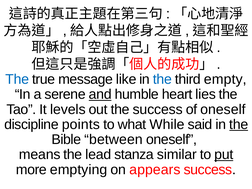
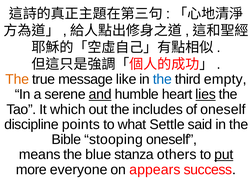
The at (17, 79) colour: blue -> orange
lies underline: none -> present
levels: levels -> which
the success: success -> includes
While: While -> Settle
the at (239, 124) underline: present -> none
between: between -> stooping
lead: lead -> blue
similar: similar -> others
emptying: emptying -> everyone
